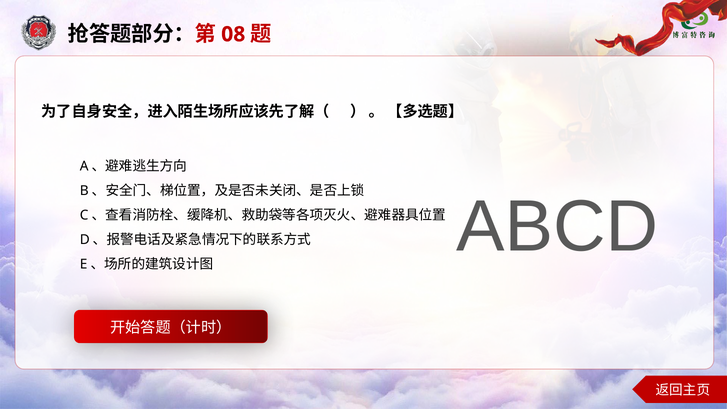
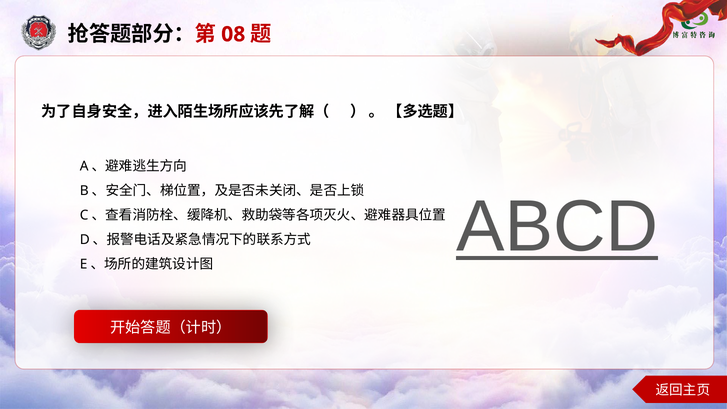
ABCD underline: none -> present
